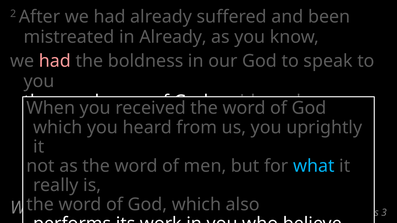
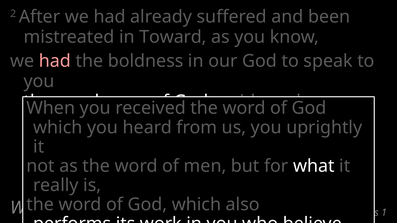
in Already: Already -> Toward
what at (314, 166) colour: light blue -> white
3 at (384, 213): 3 -> 1
